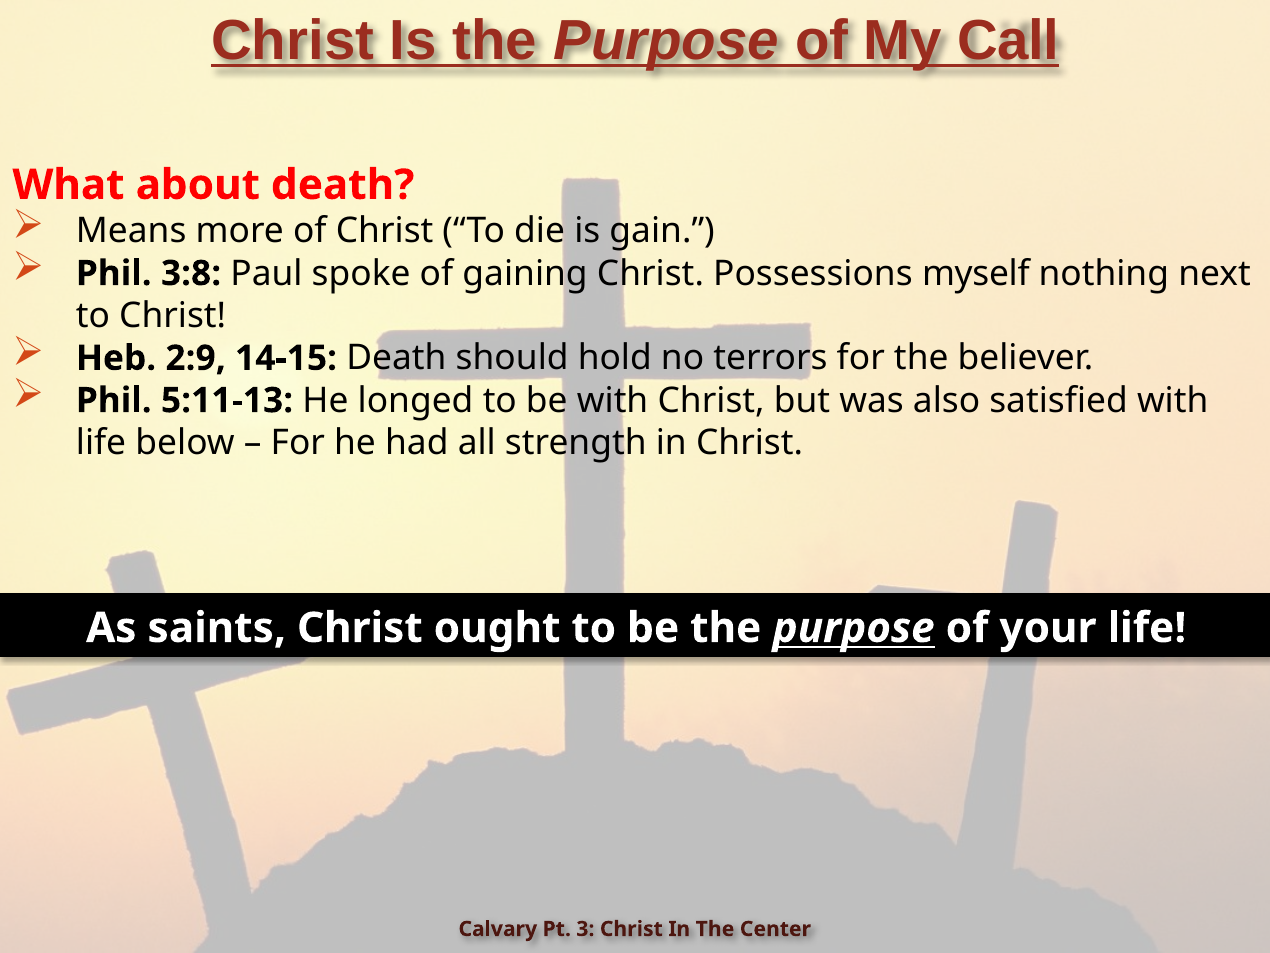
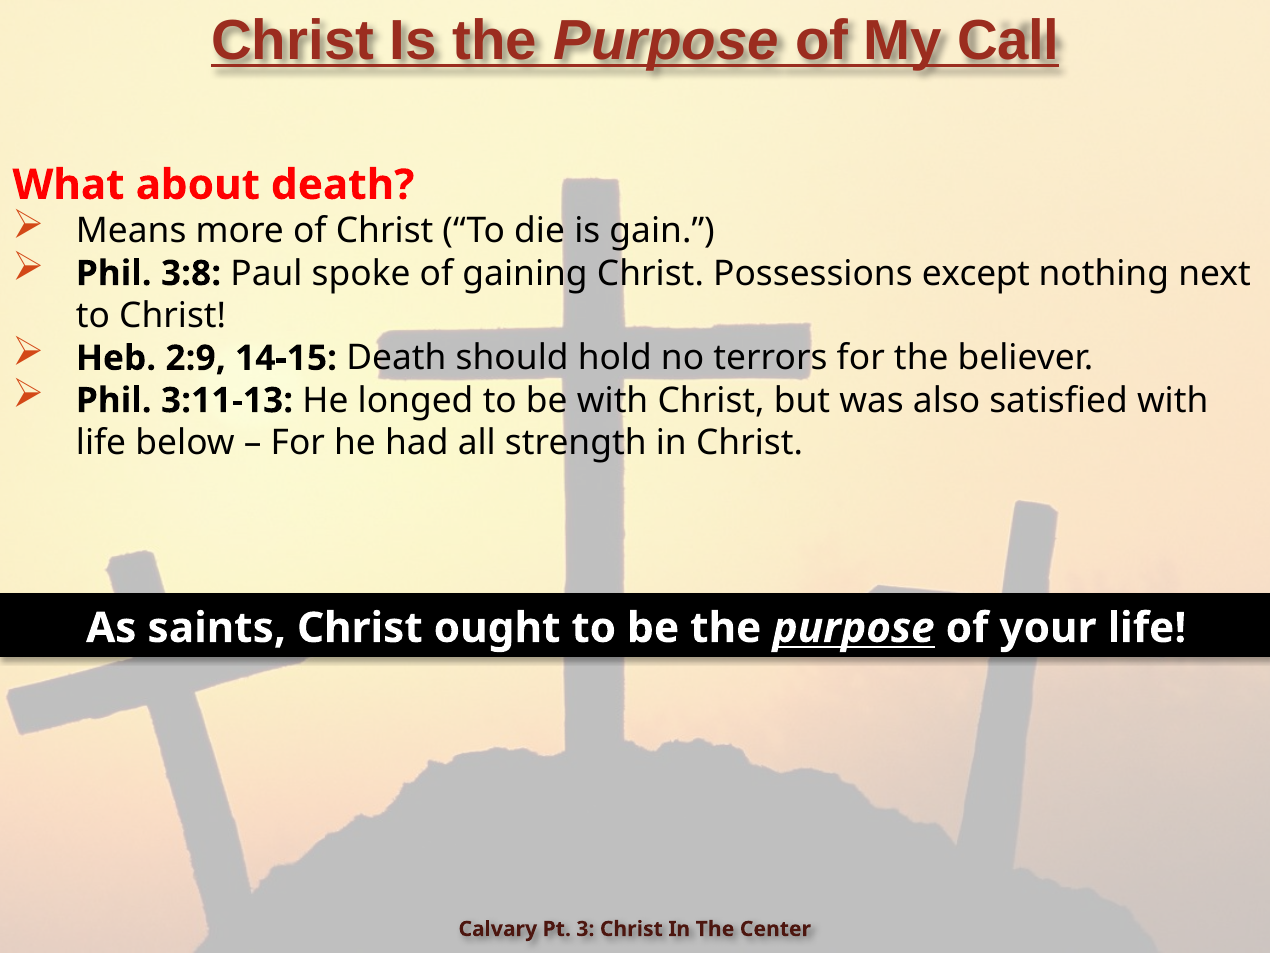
myself: myself -> except
5:11-13: 5:11-13 -> 3:11-13
